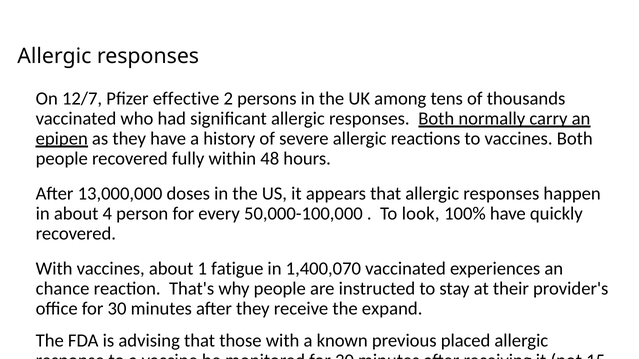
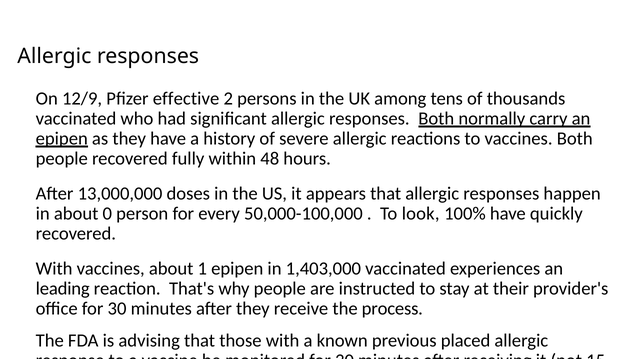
12/7: 12/7 -> 12/9
4: 4 -> 0
1 fatigue: fatigue -> epipen
1,400,070: 1,400,070 -> 1,403,000
chance: chance -> leading
expand: expand -> process
